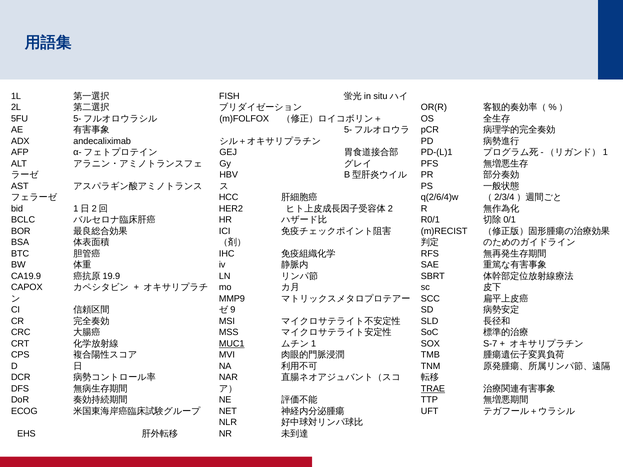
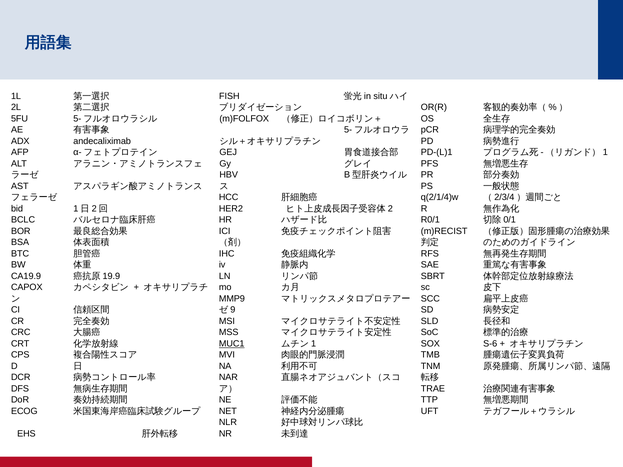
q(2/6/4)w: q(2/6/4)w -> q(2/1/4)w
S-7: S-7 -> S-6
TRAE underline: present -> none
